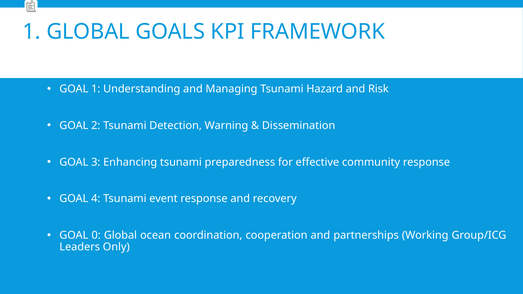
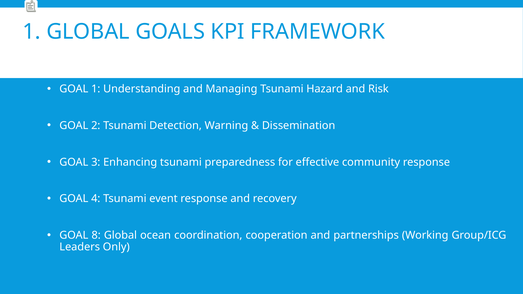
0: 0 -> 8
